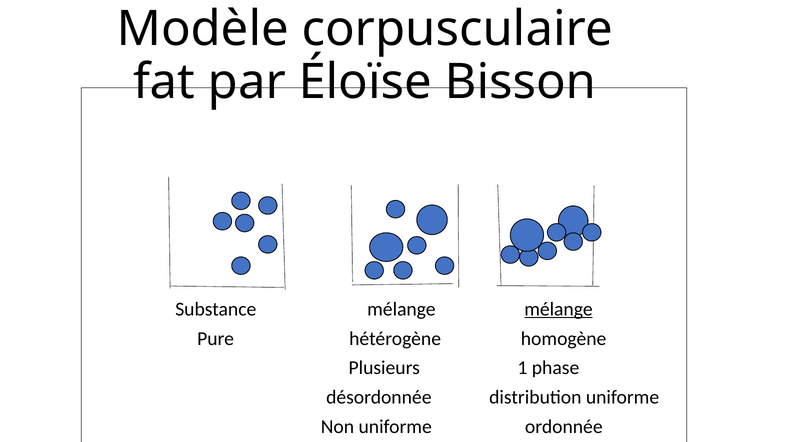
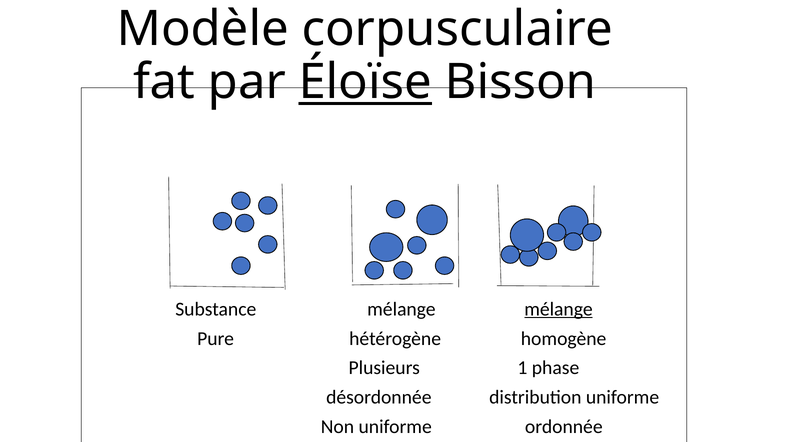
Éloïse underline: none -> present
